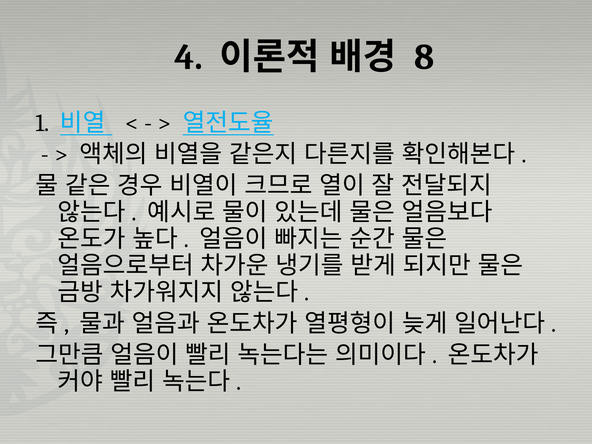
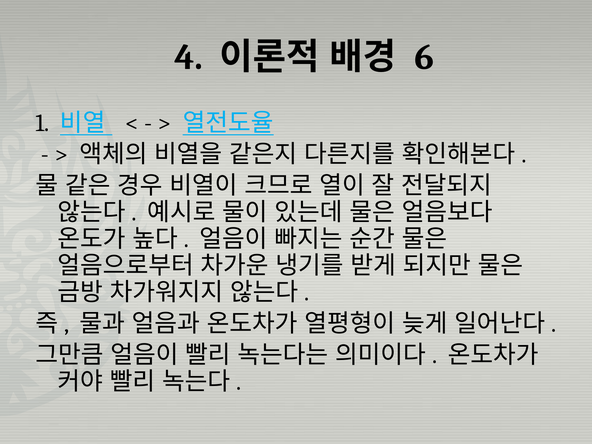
8: 8 -> 6
